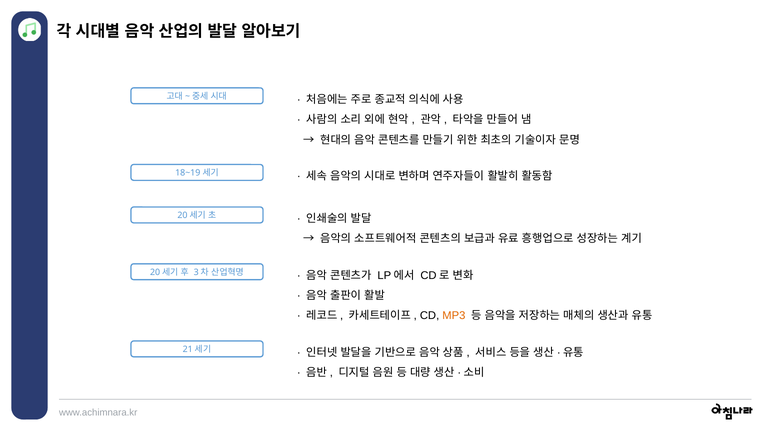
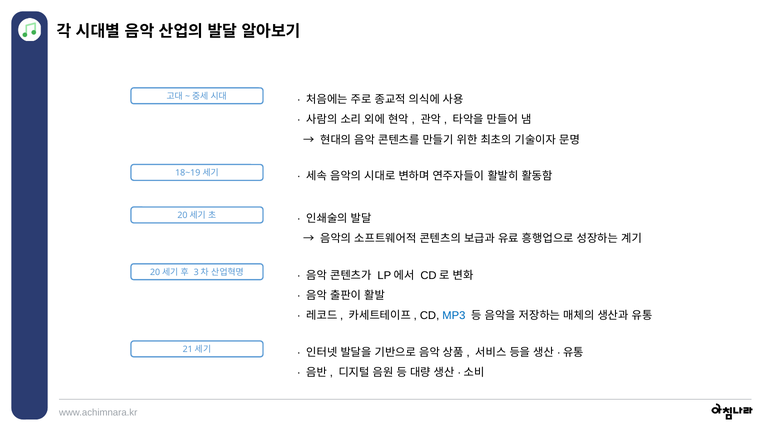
MP3 colour: orange -> blue
